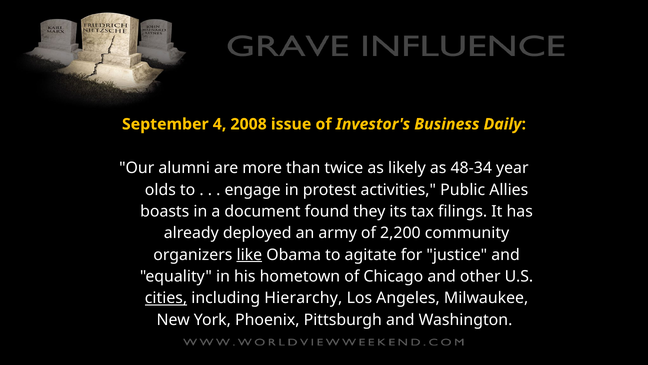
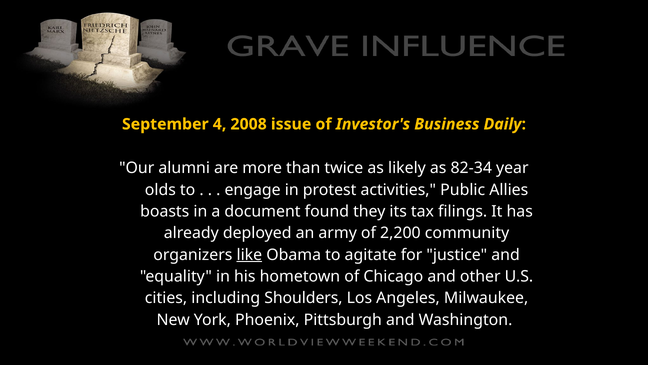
48-34: 48-34 -> 82-34
cities underline: present -> none
Hierarchy: Hierarchy -> Shoulders
